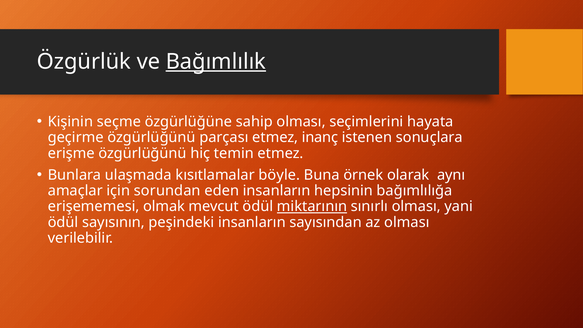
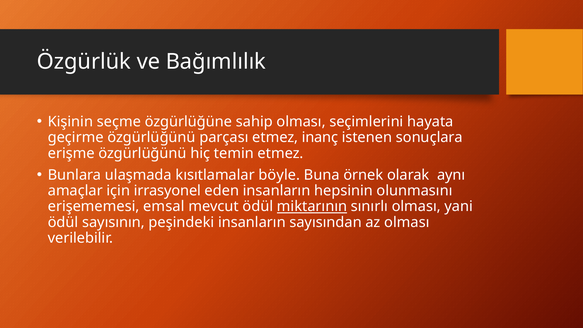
Bağımlılık underline: present -> none
sorundan: sorundan -> irrasyonel
bağımlılığa: bağımlılığa -> olunmasını
olmak: olmak -> emsal
